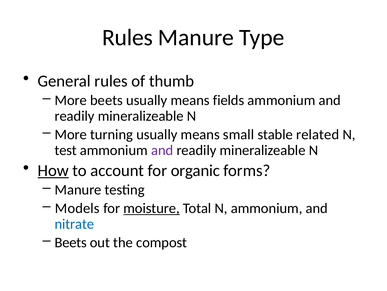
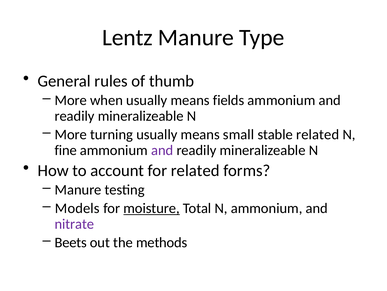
Rules at (127, 37): Rules -> Lentz
More beets: beets -> when
test: test -> fine
How underline: present -> none
for organic: organic -> related
nitrate colour: blue -> purple
compost: compost -> methods
